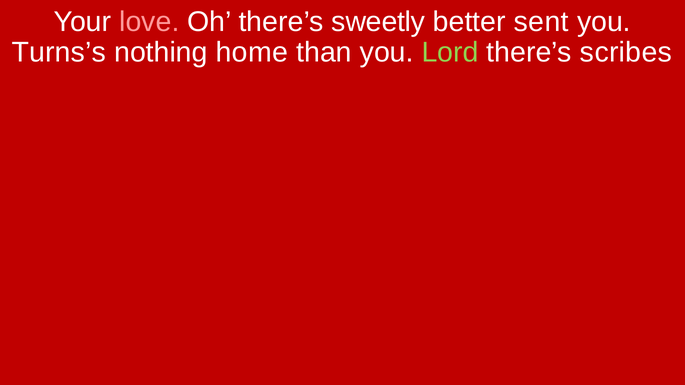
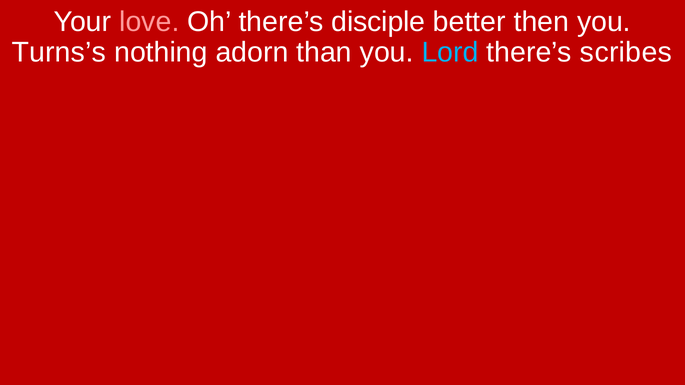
sweetly: sweetly -> disciple
sent: sent -> then
home: home -> adorn
Lord colour: light green -> light blue
